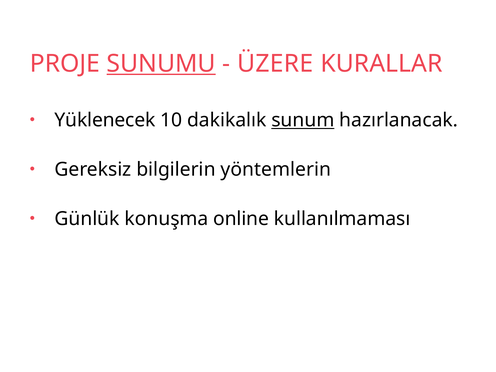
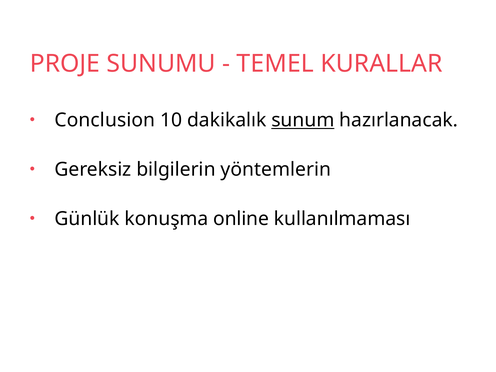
SUNUMU underline: present -> none
ÜZERE: ÜZERE -> TEMEL
Yüklenecek: Yüklenecek -> Conclusion
